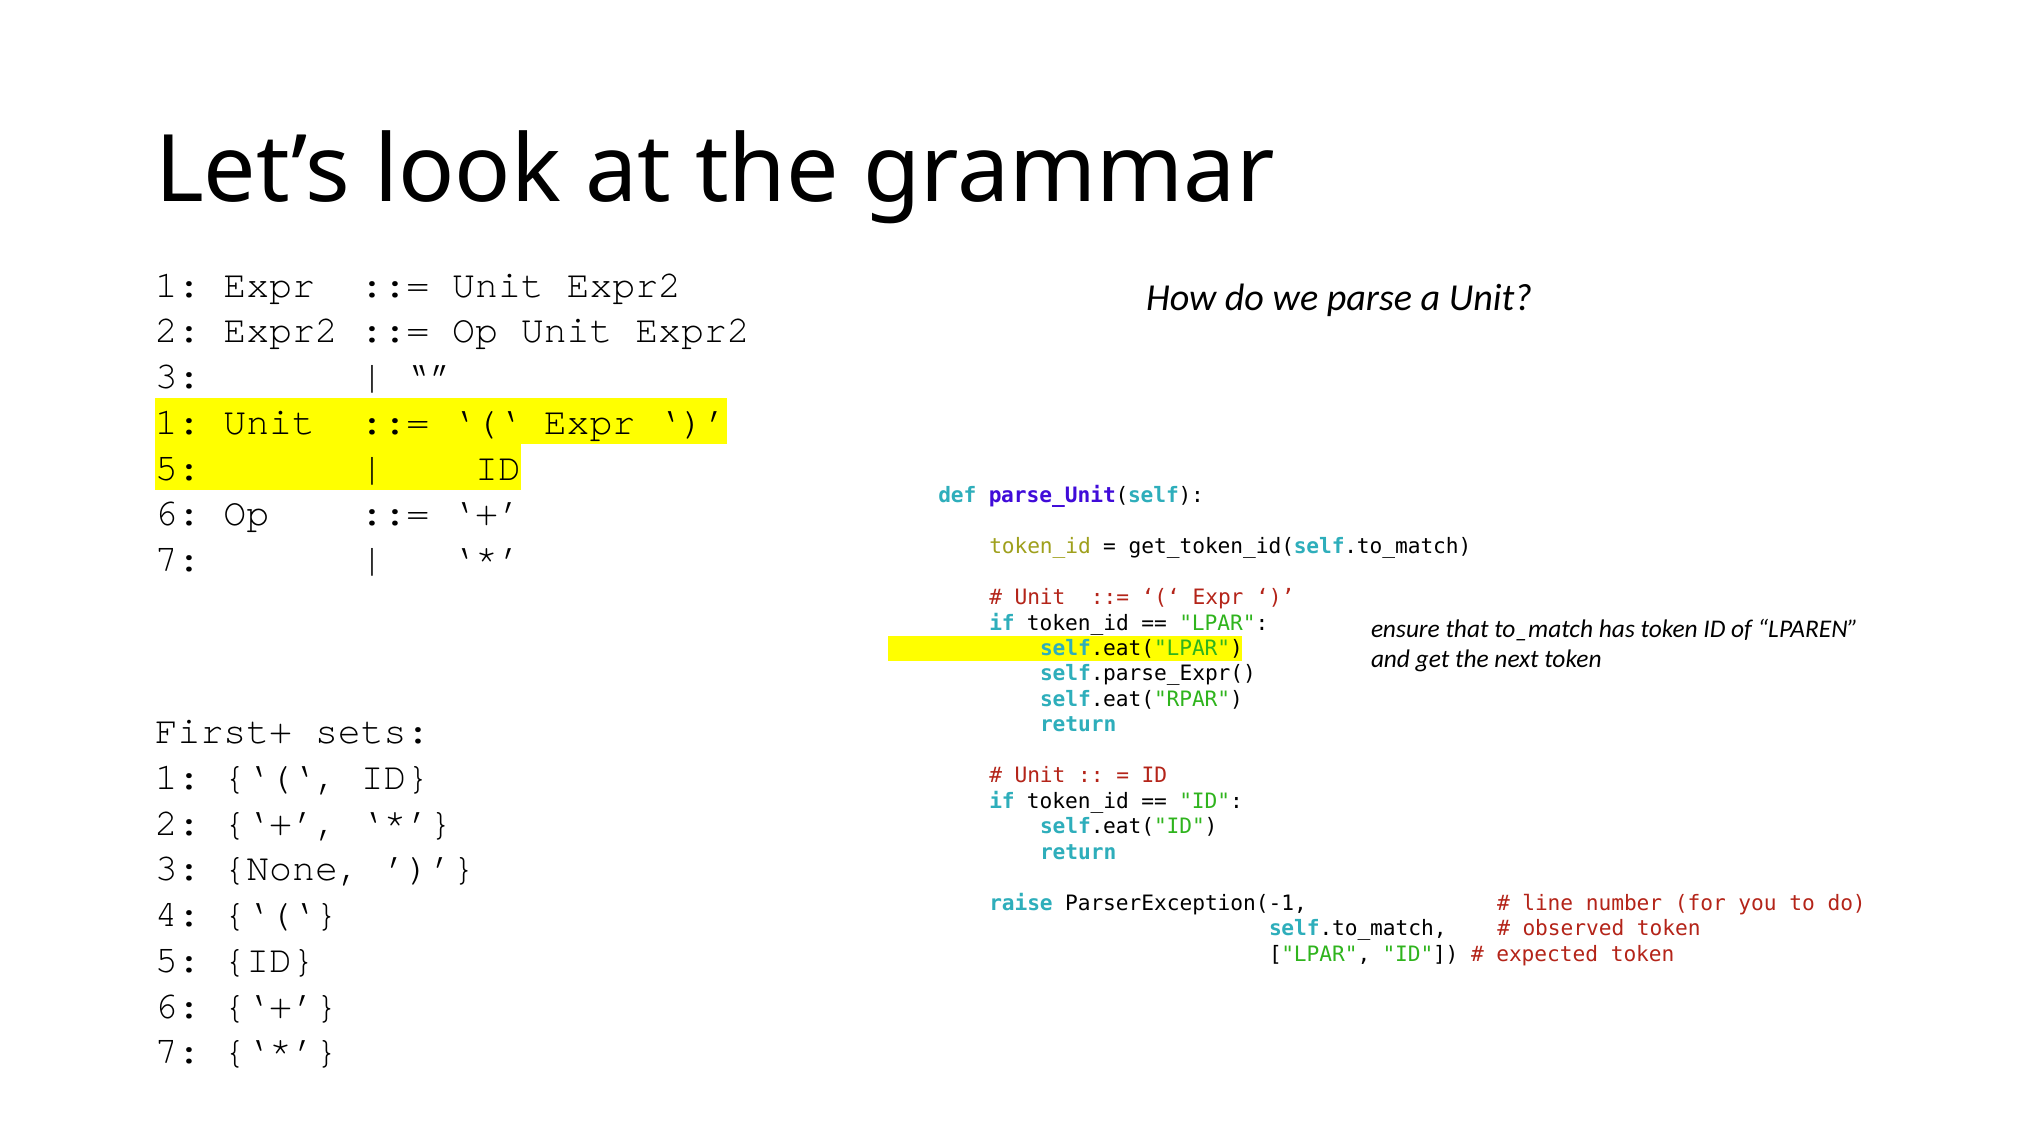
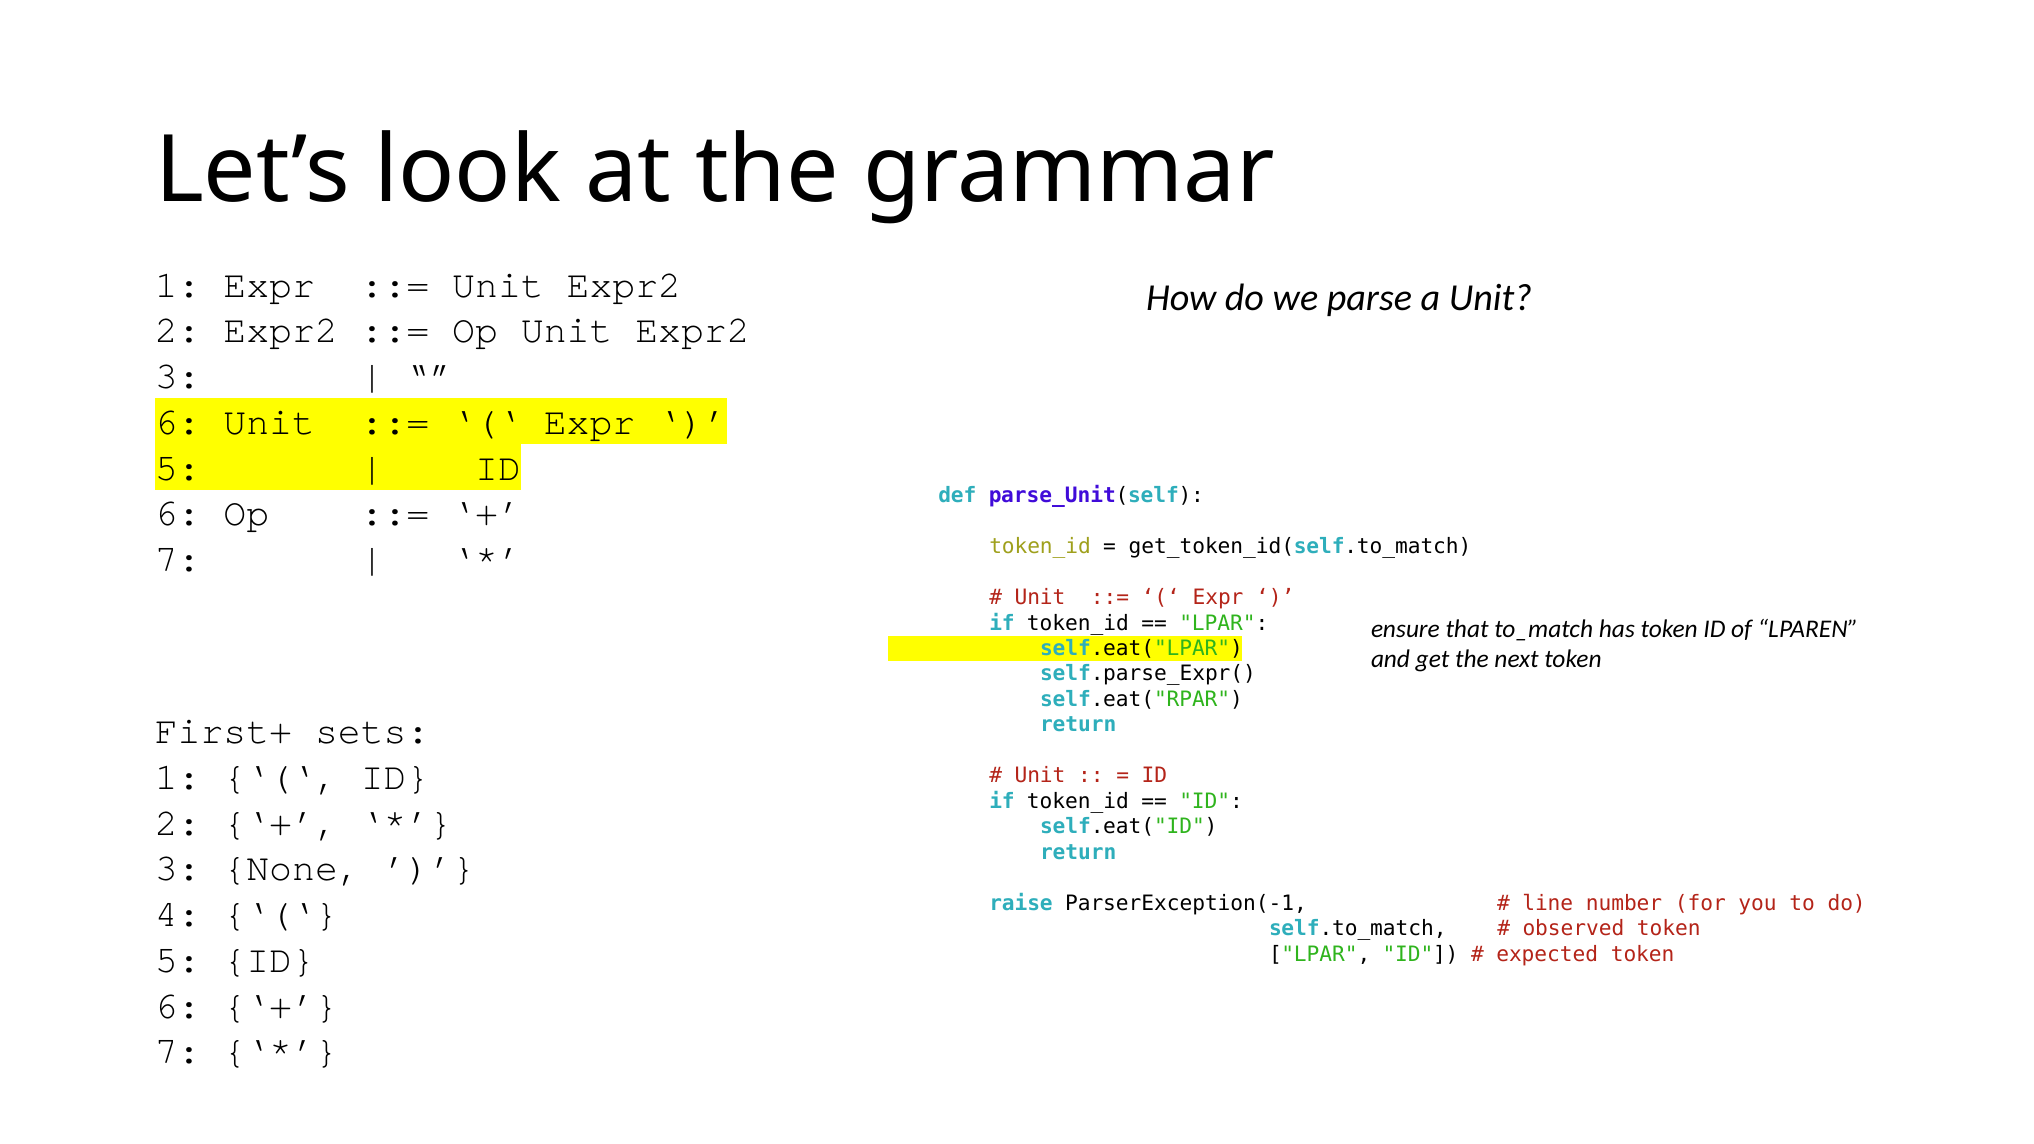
1 at (178, 422): 1 -> 6
